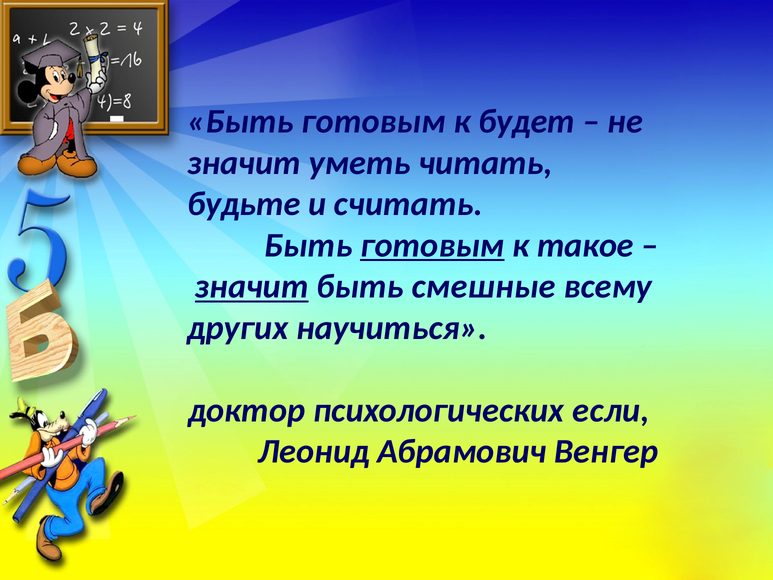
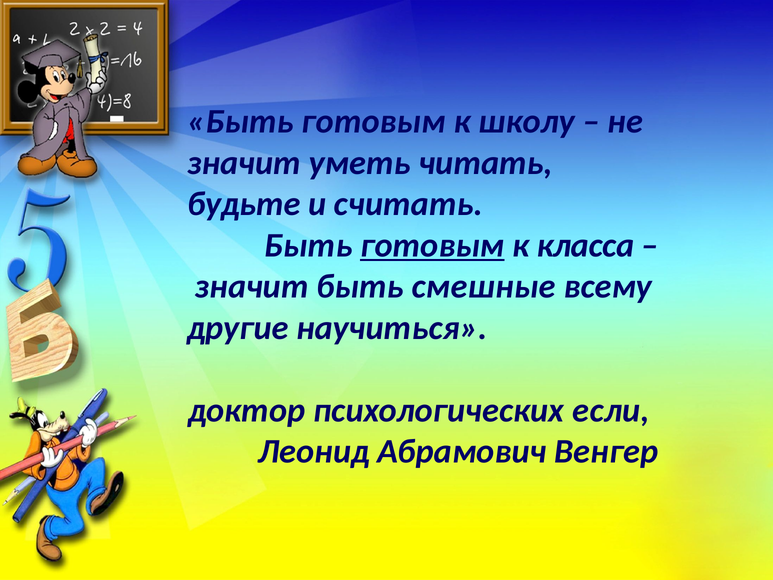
будет: будет -> школу
такое: такое -> класса
значит at (252, 287) underline: present -> none
других: других -> другие
